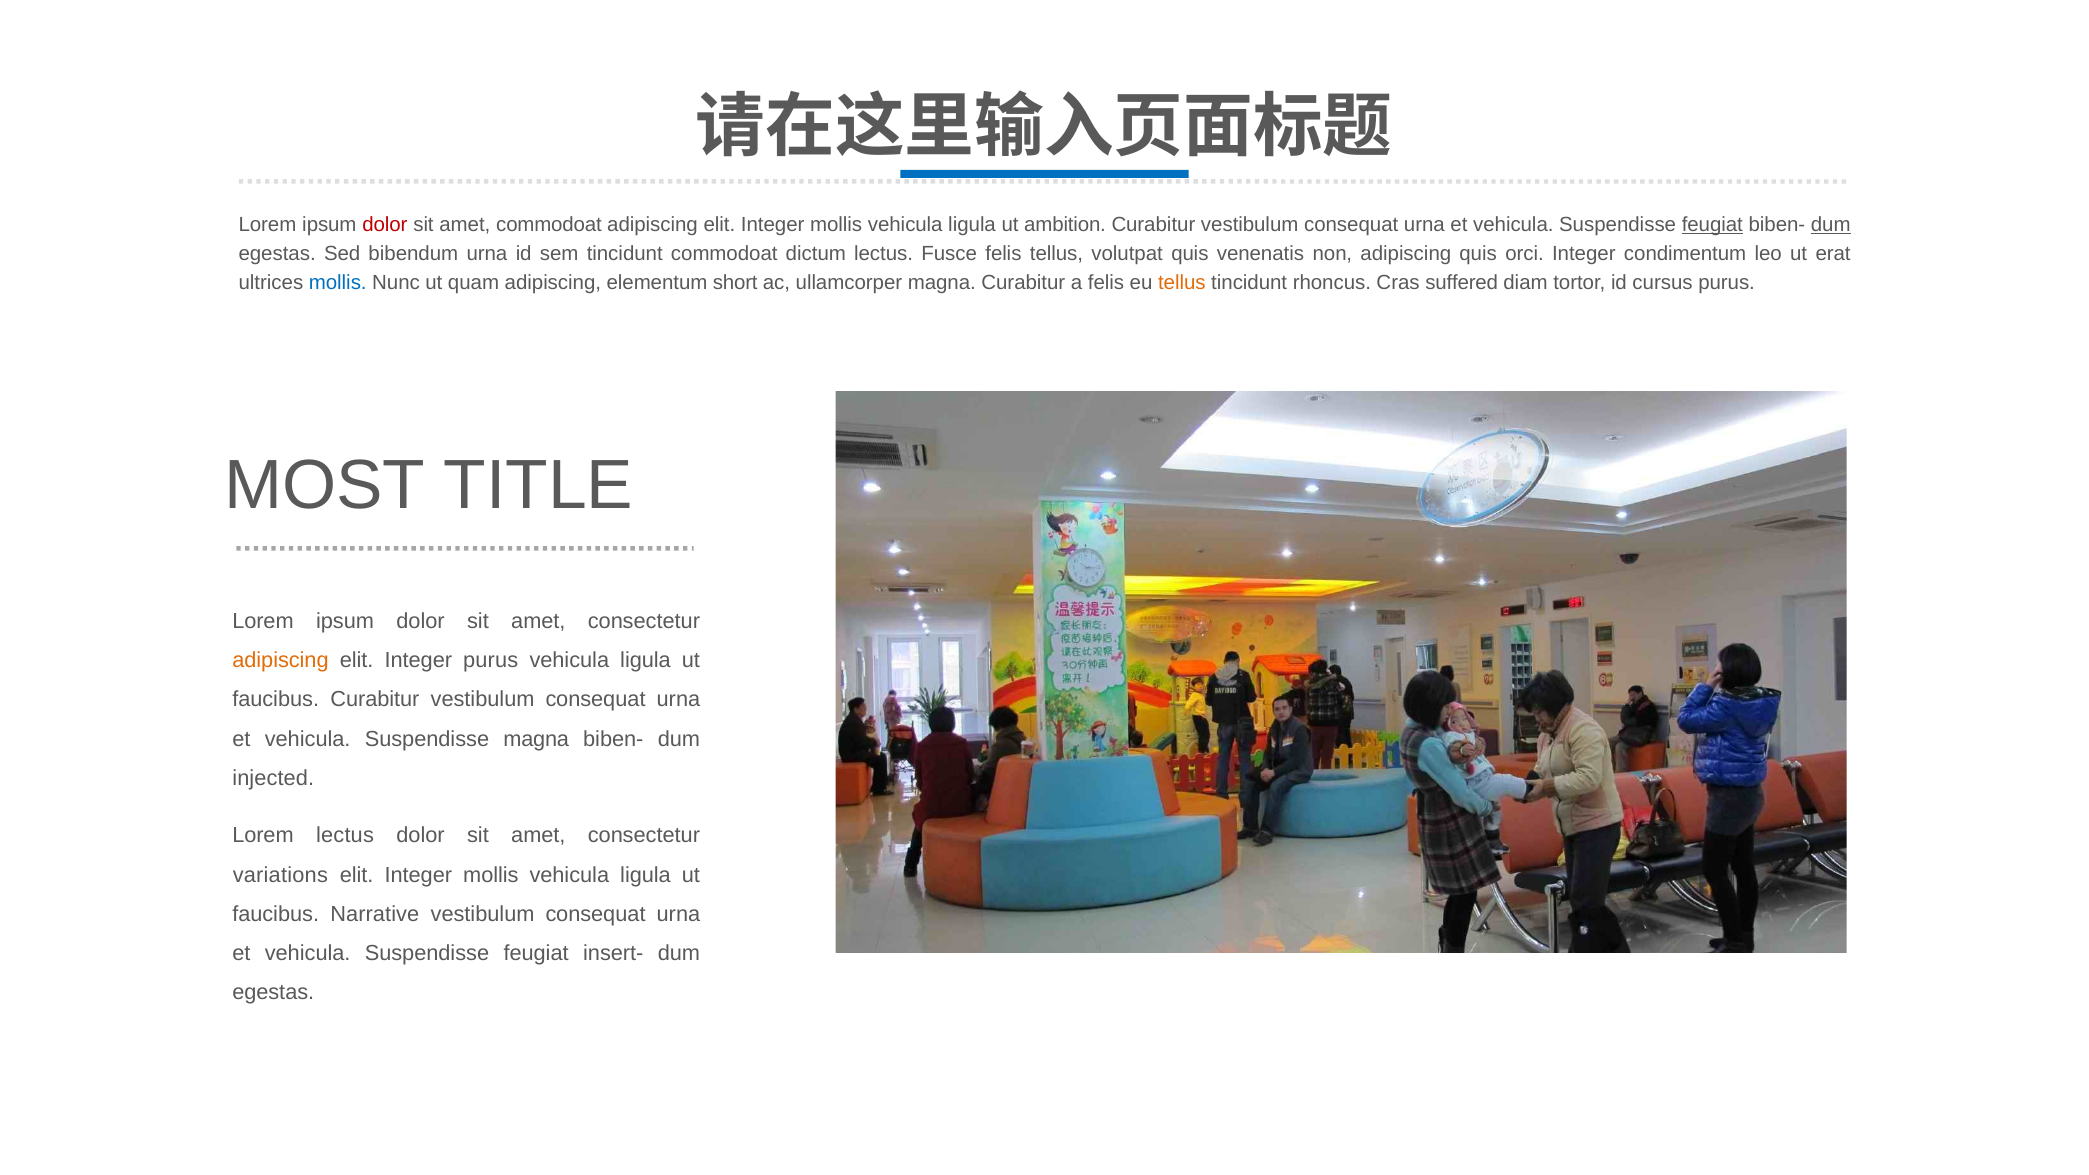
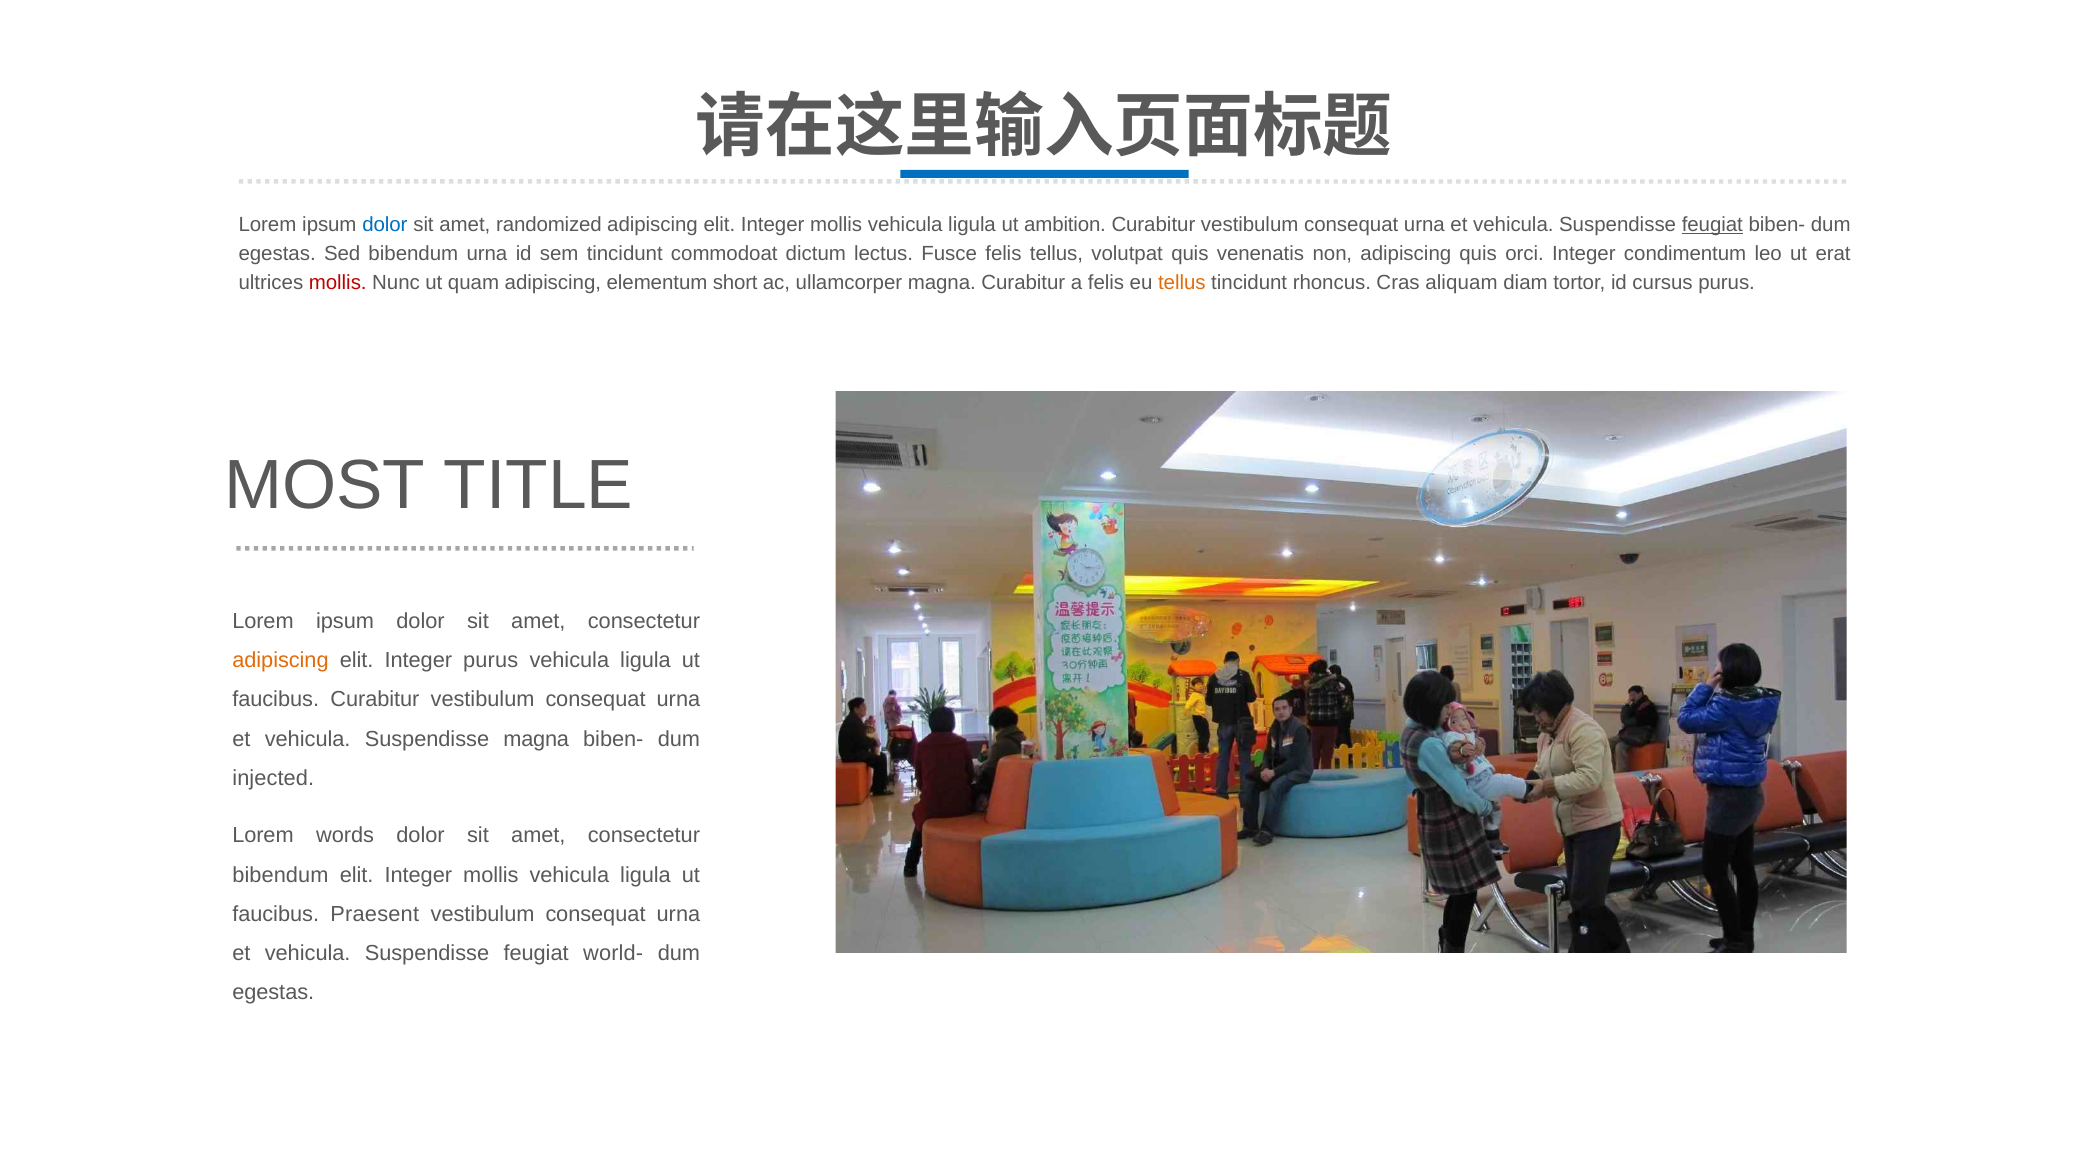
dolor at (385, 224) colour: red -> blue
amet commodoat: commodoat -> randomized
dum at (1831, 224) underline: present -> none
mollis at (338, 283) colour: blue -> red
suffered: suffered -> aliquam
Lorem lectus: lectus -> words
variations at (280, 875): variations -> bibendum
Narrative: Narrative -> Praesent
insert-: insert- -> world-
